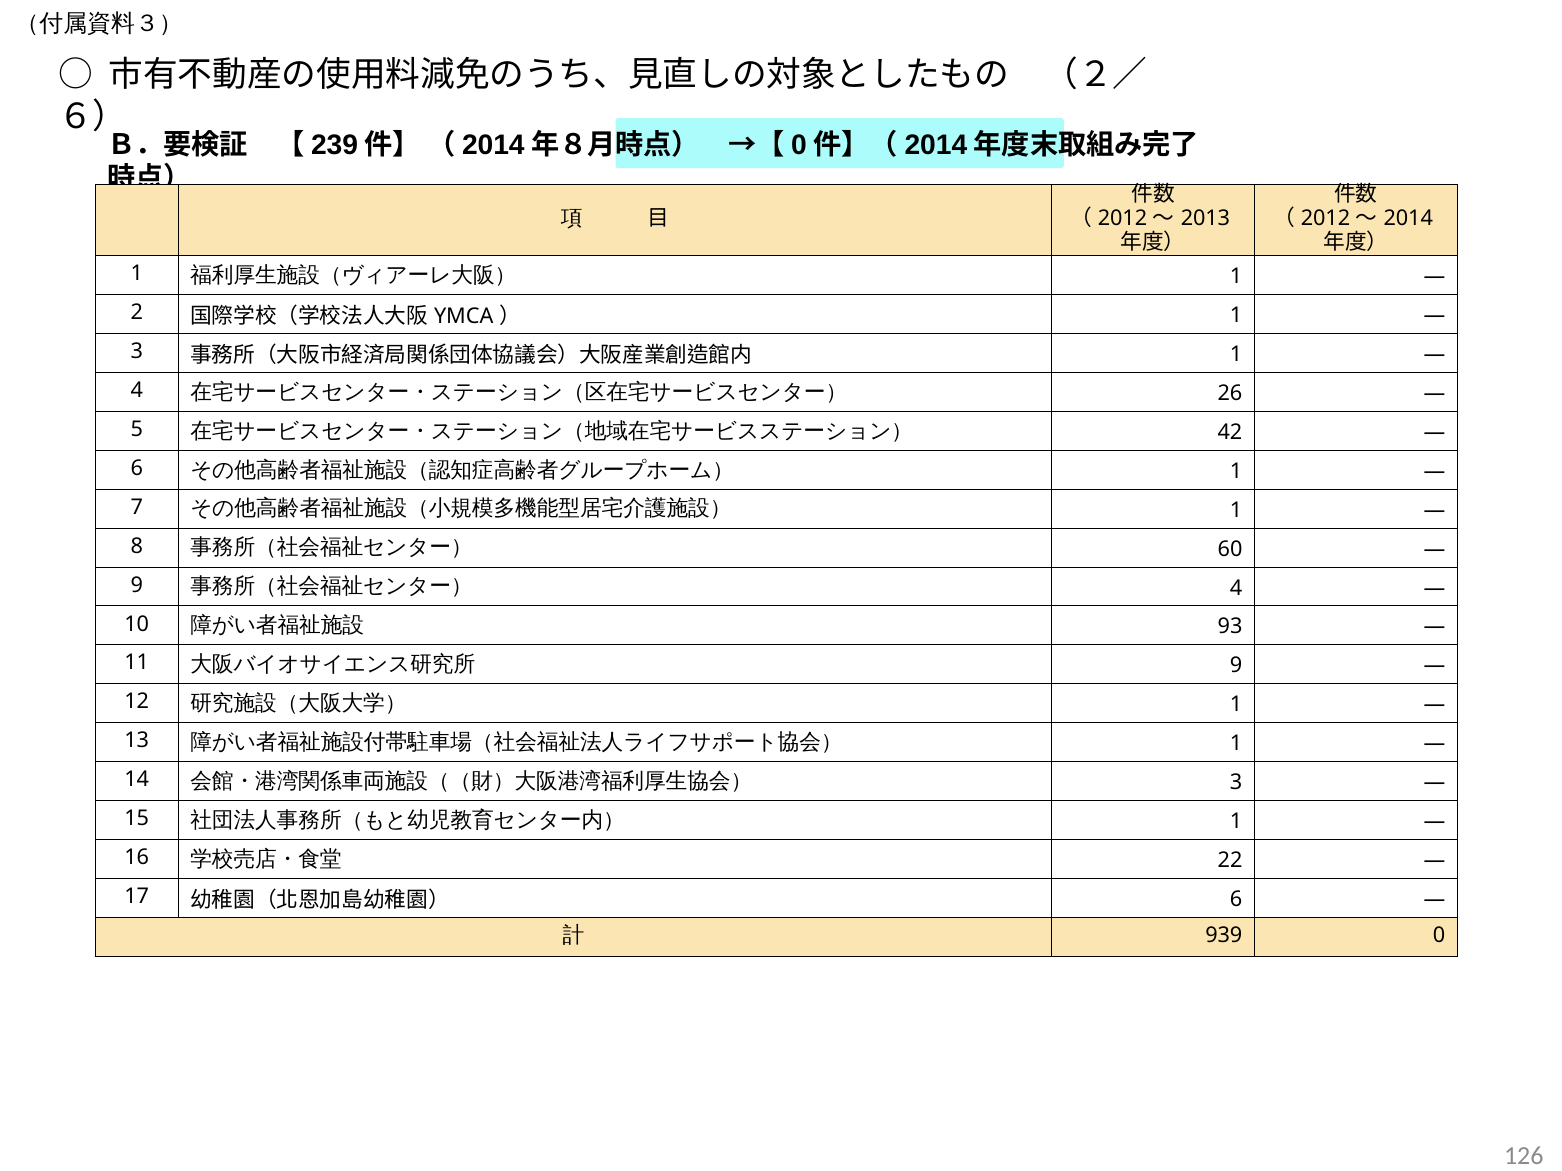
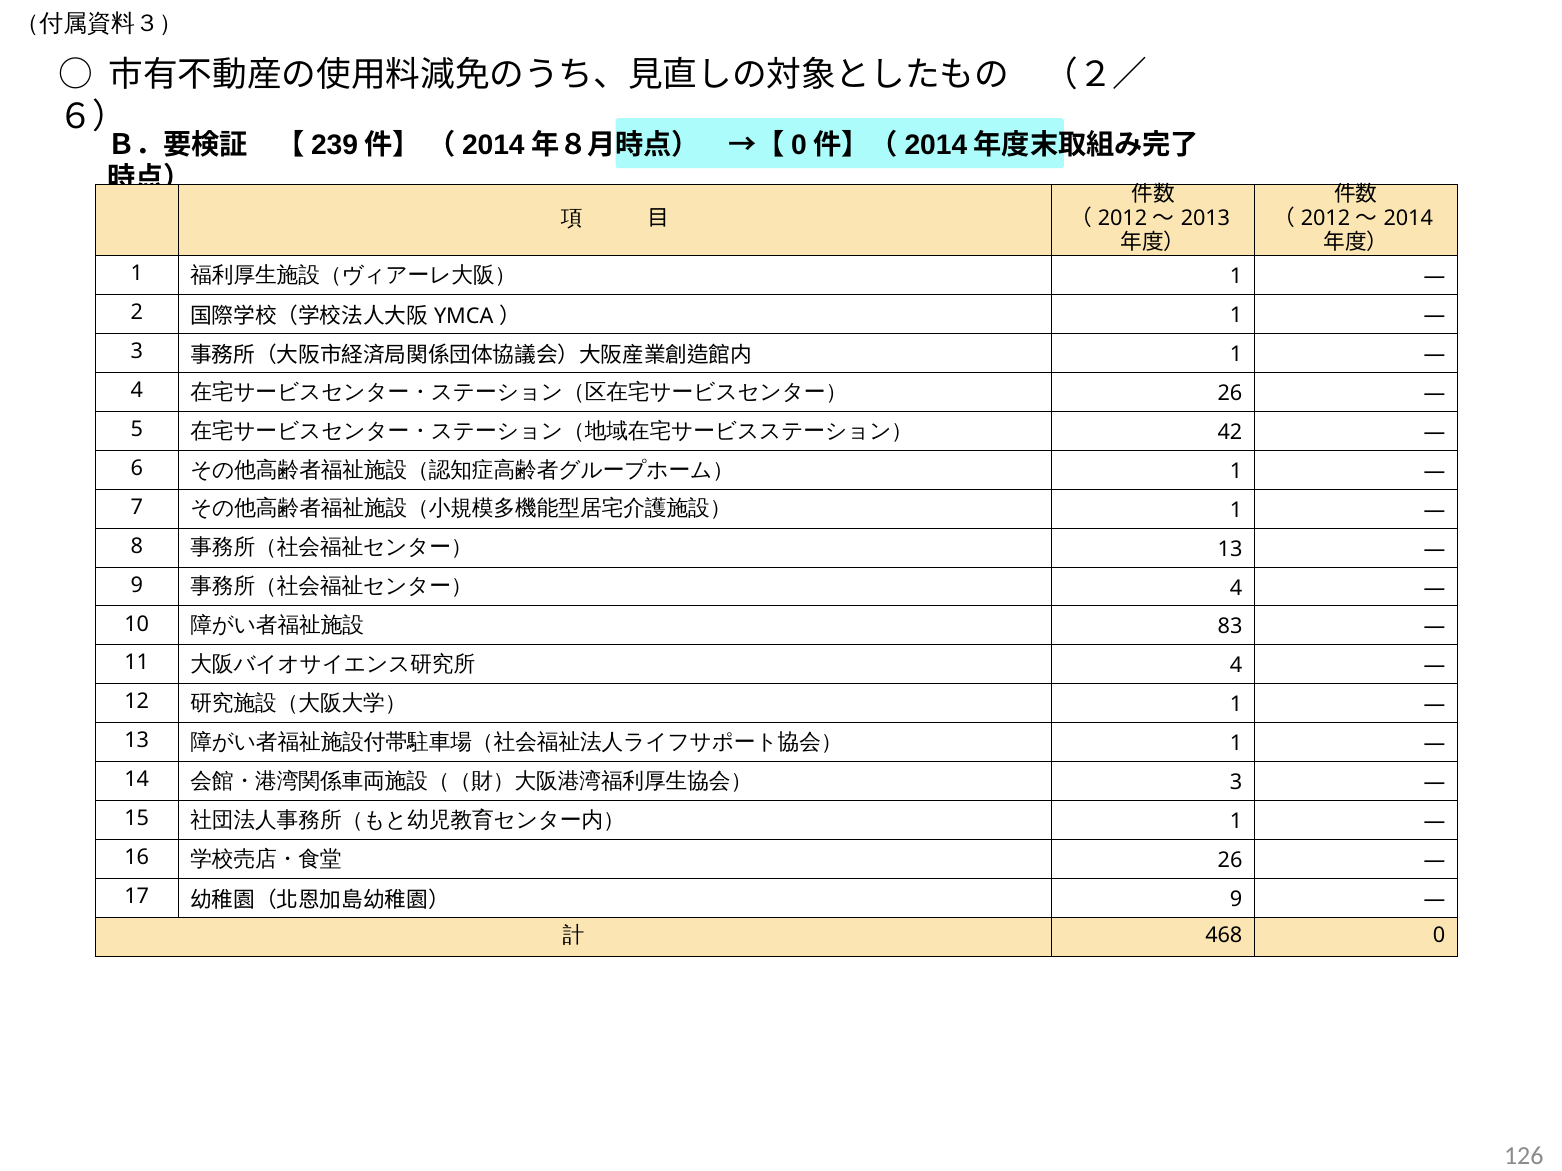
60 at (1230, 549): 60 -> 13
93: 93 -> 83
9 at (1236, 666): 9 -> 4
22 at (1230, 861): 22 -> 26
6 at (1236, 900): 6 -> 9
939: 939 -> 468
